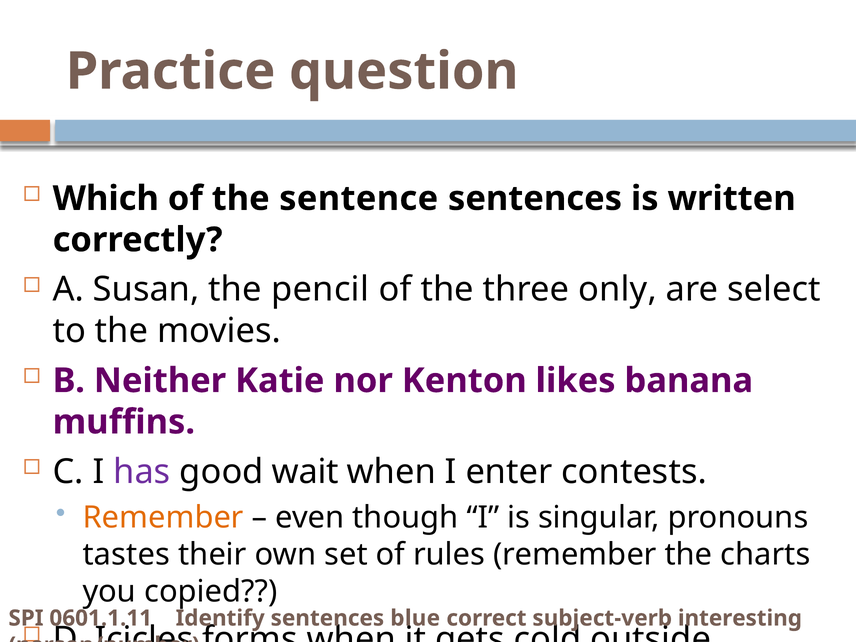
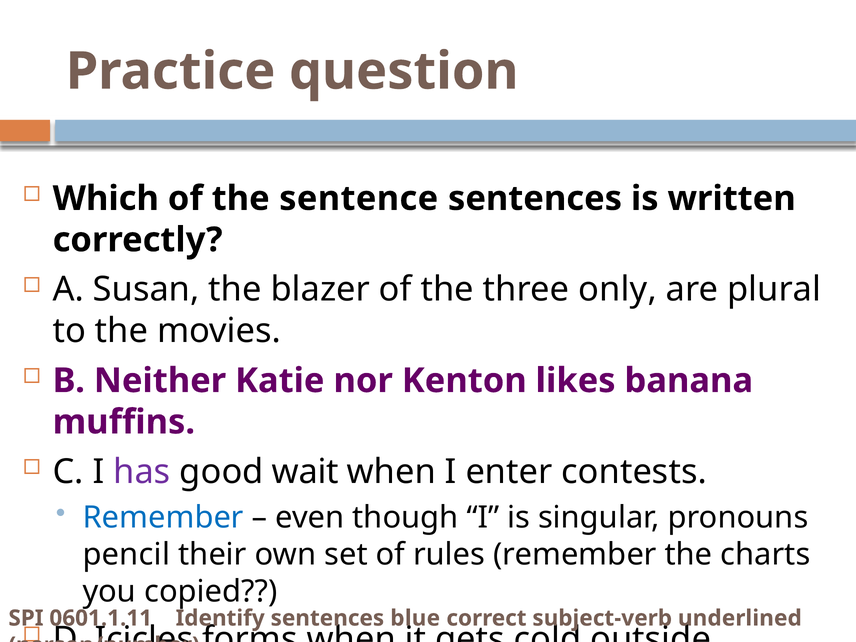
pencil: pencil -> blazer
select: select -> plural
Remember at (163, 517) colour: orange -> blue
tastes: tastes -> pencil
interesting: interesting -> underlined
